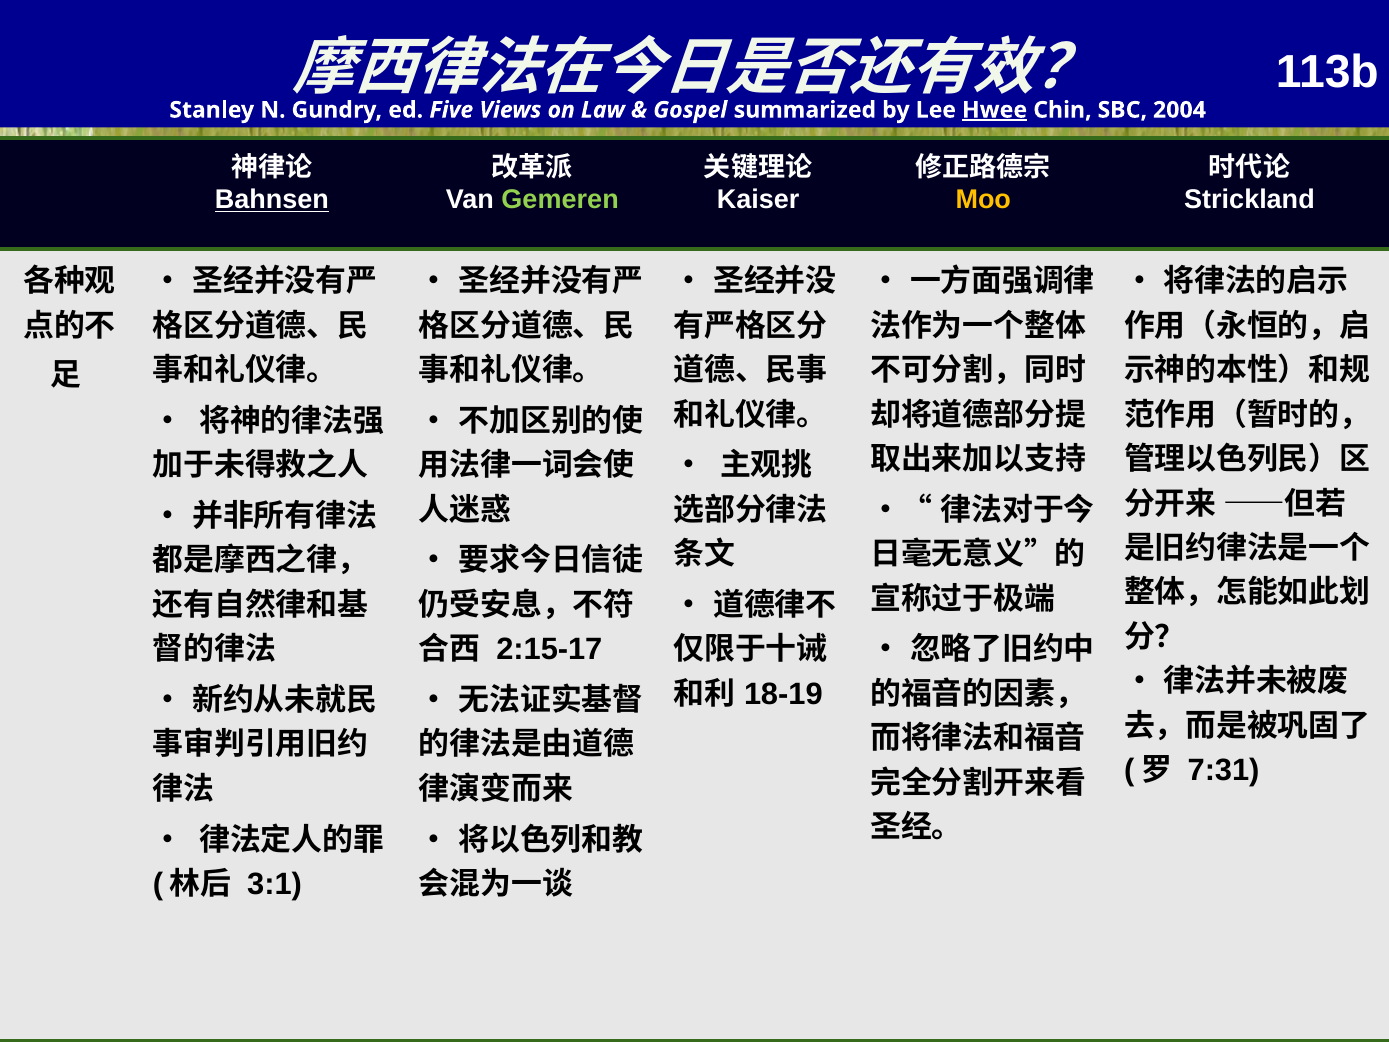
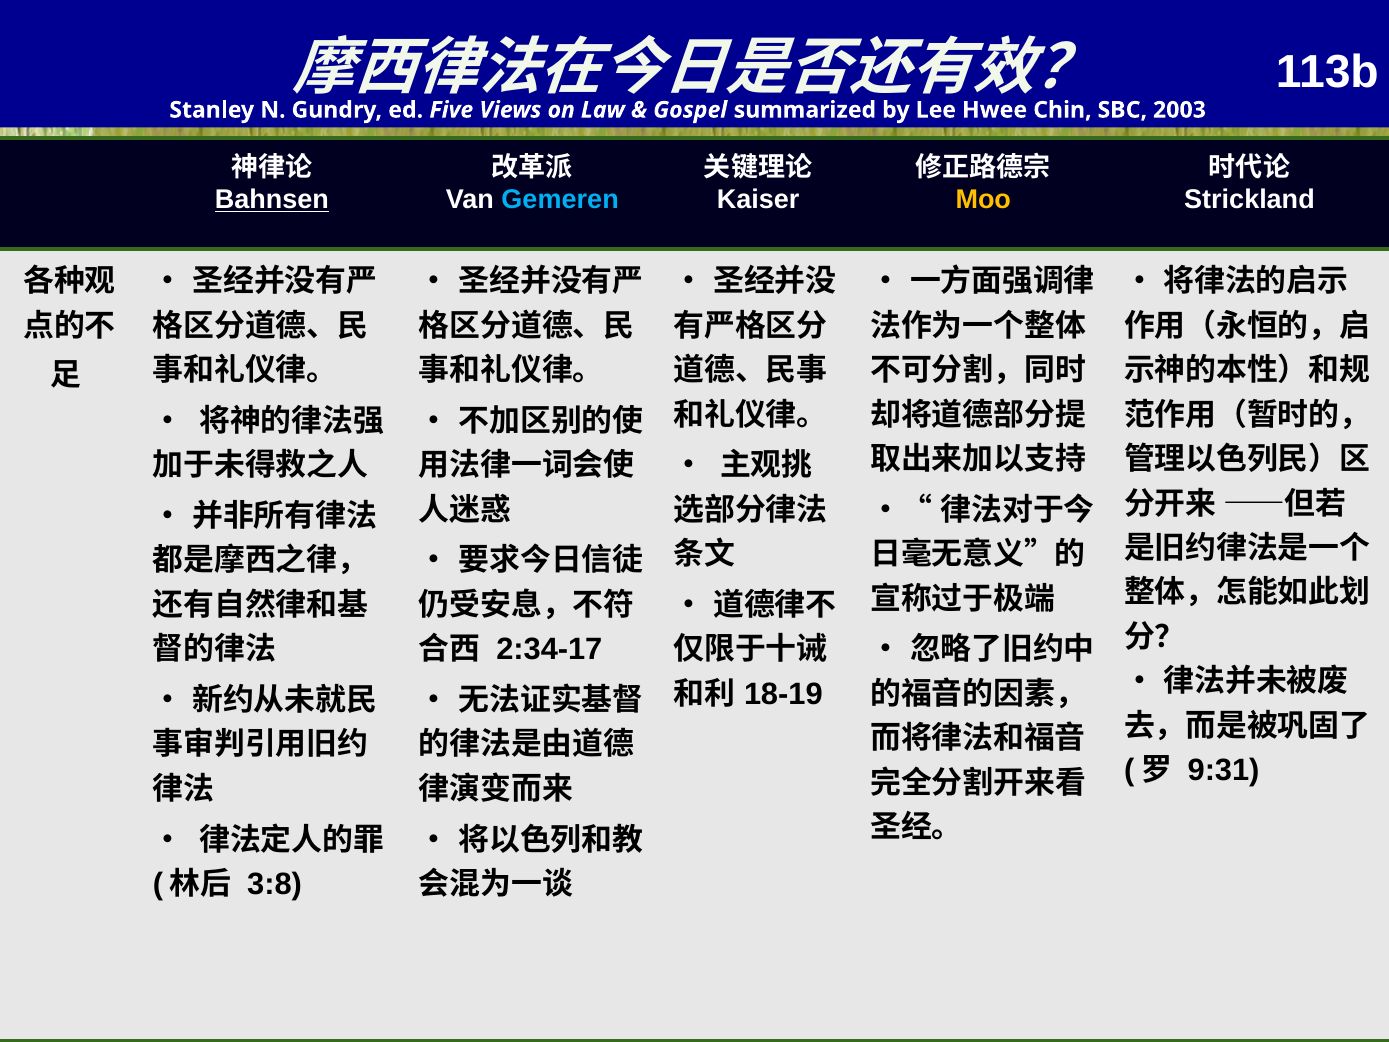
Hwee underline: present -> none
2004: 2004 -> 2003
Gemeren colour: light green -> light blue
2:15-17: 2:15-17 -> 2:34-17
7:31: 7:31 -> 9:31
3:1: 3:1 -> 3:8
